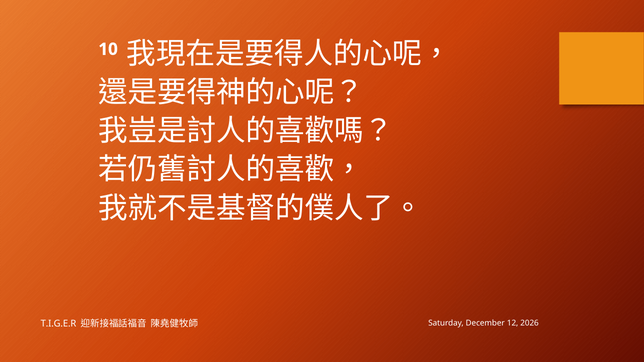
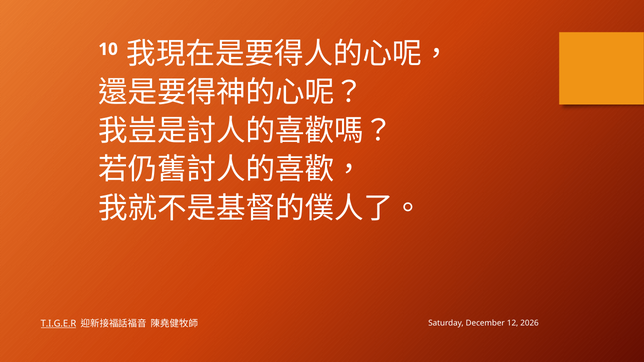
T.I.G.E.R underline: none -> present
